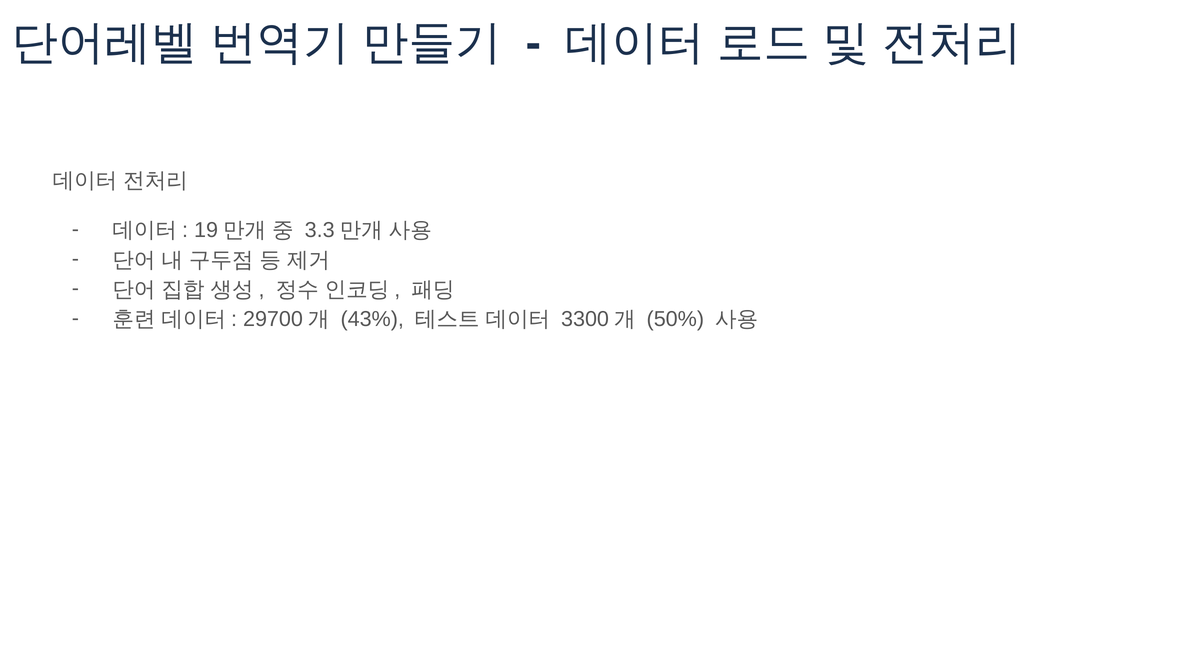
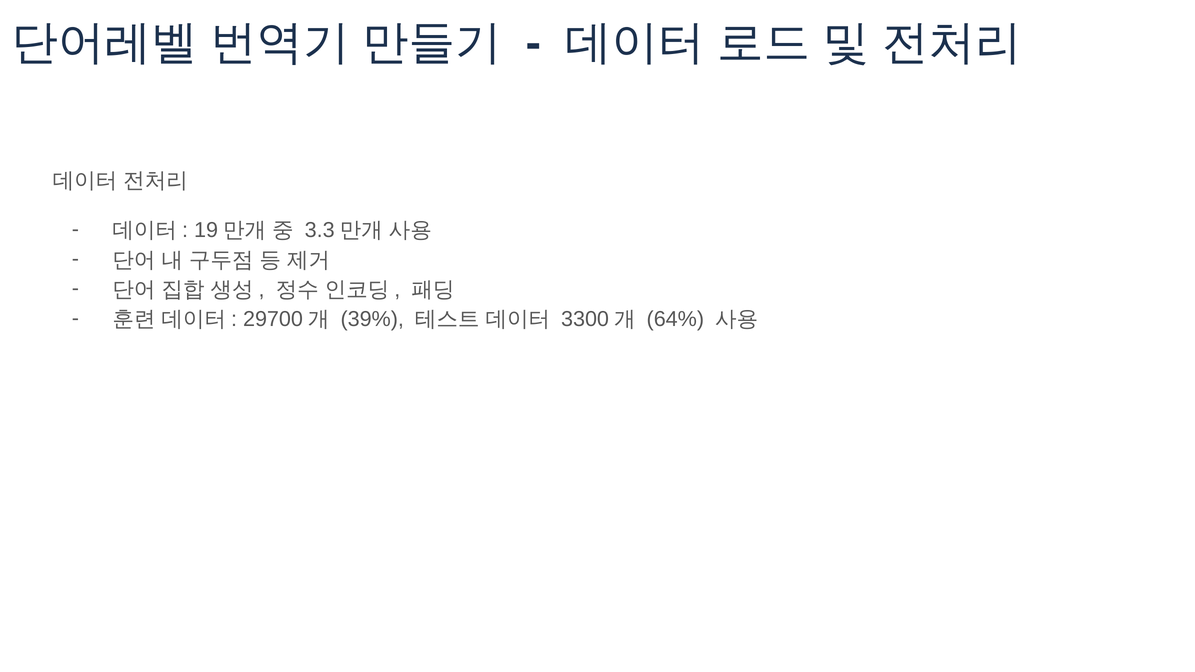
43%: 43% -> 39%
50%: 50% -> 64%
